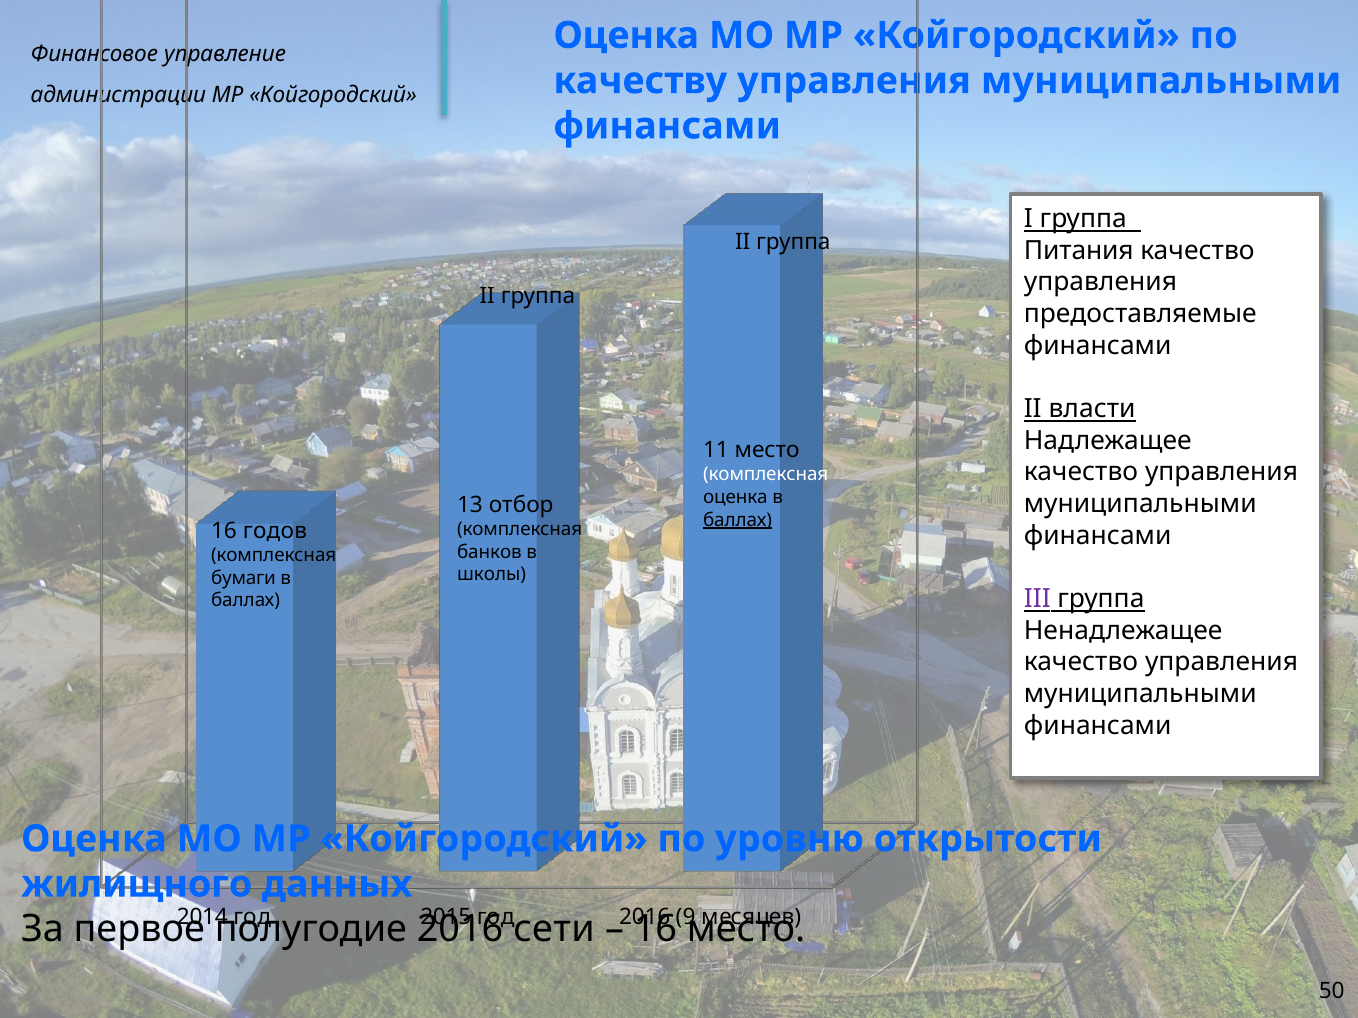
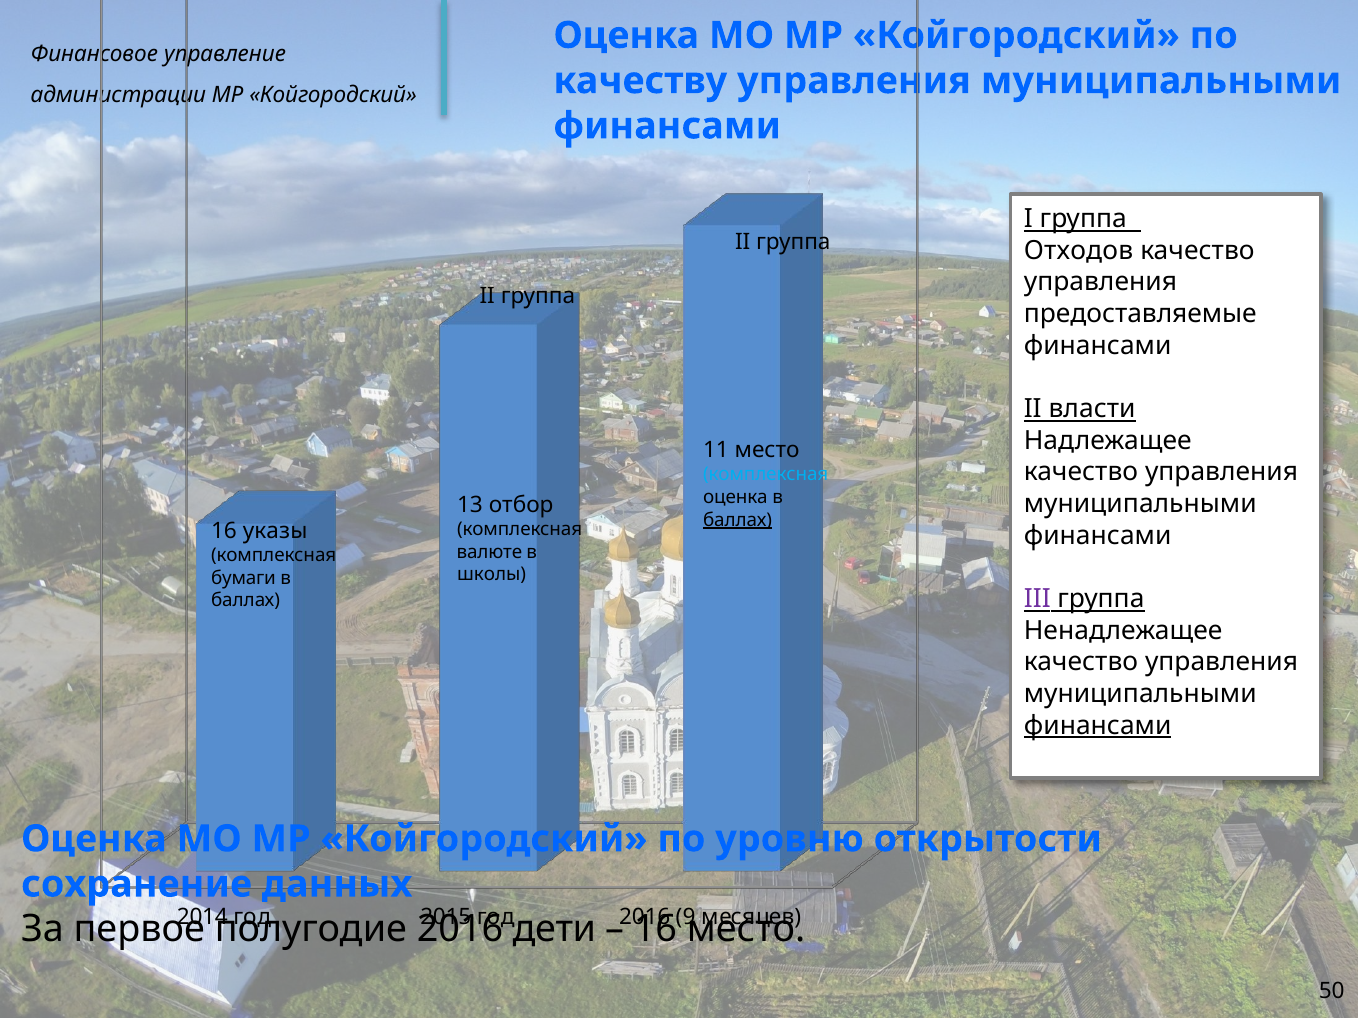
Питания: Питания -> Отходов
комплексная at (766, 475) colour: white -> light blue
годов: годов -> указы
банков: банков -> валюте
финансами at (1098, 726) underline: none -> present
жилищного: жилищного -> сохранение
сети: сети -> дети
